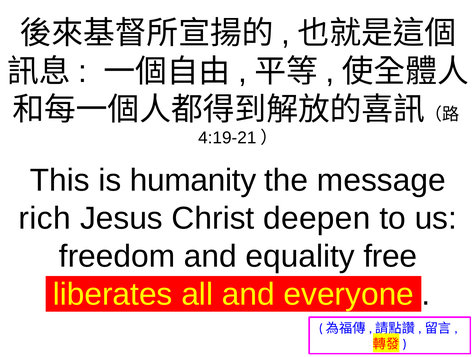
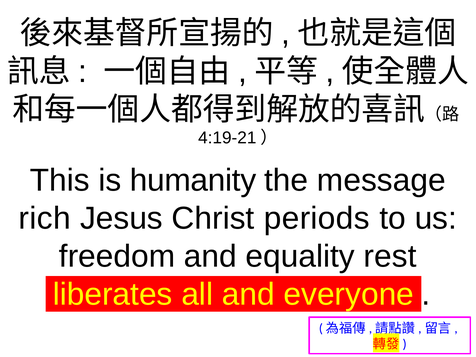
deepen: deepen -> periods
free: free -> rest
